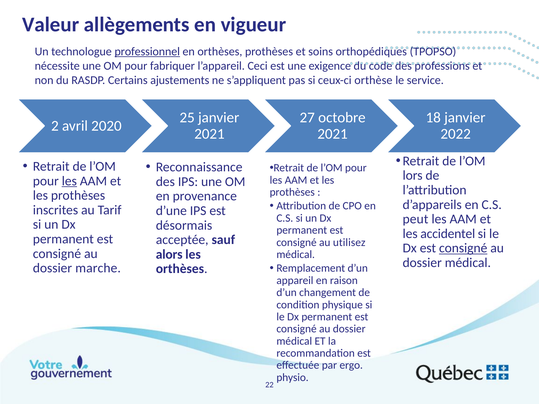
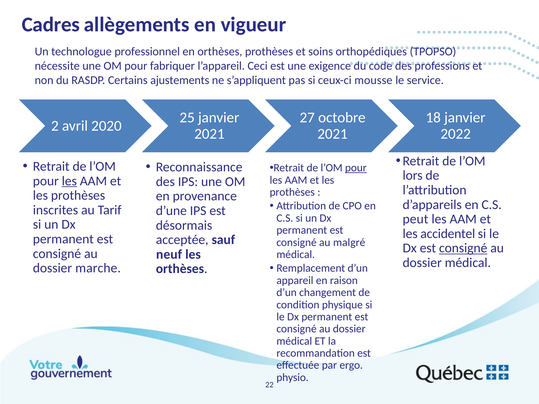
Valeur: Valeur -> Cadres
professionnel underline: present -> none
orthèse: orthèse -> mousse
pour at (356, 168) underline: none -> present
utilisez: utilisez -> malgré
alors: alors -> neuf
